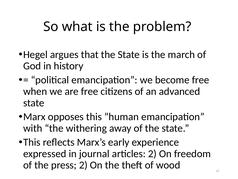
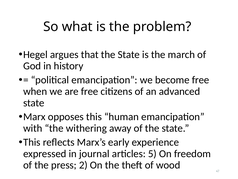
articles 2: 2 -> 5
